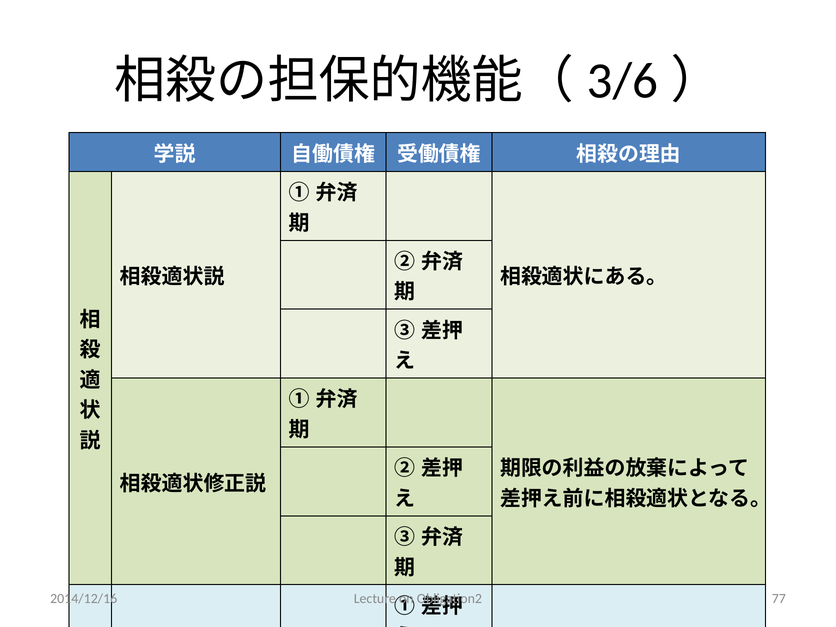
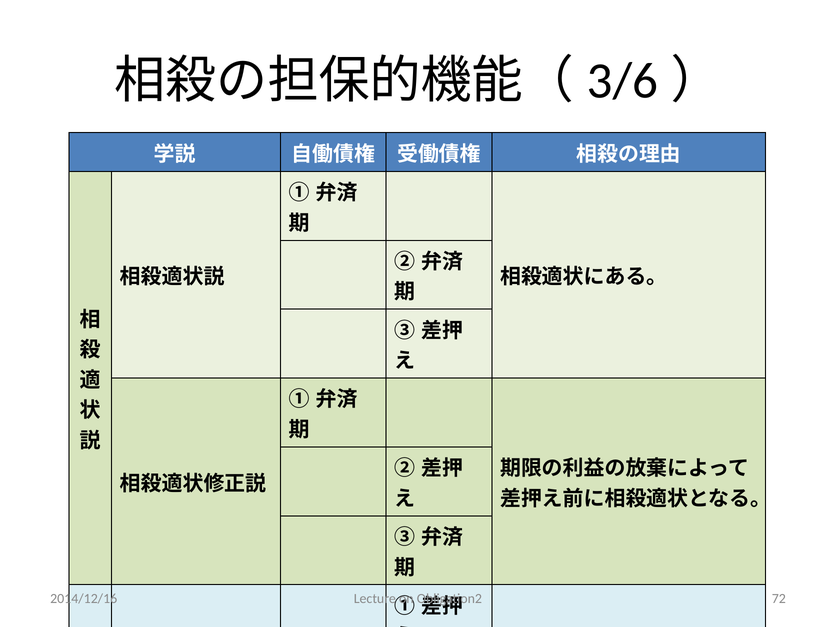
77: 77 -> 72
